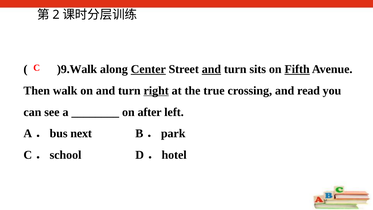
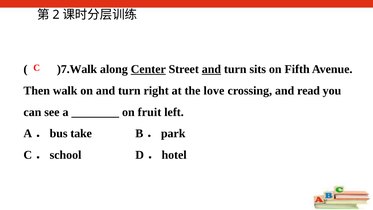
)9.Walk: )9.Walk -> )7.Walk
Fifth underline: present -> none
right underline: present -> none
true: true -> love
after: after -> fruit
next: next -> take
